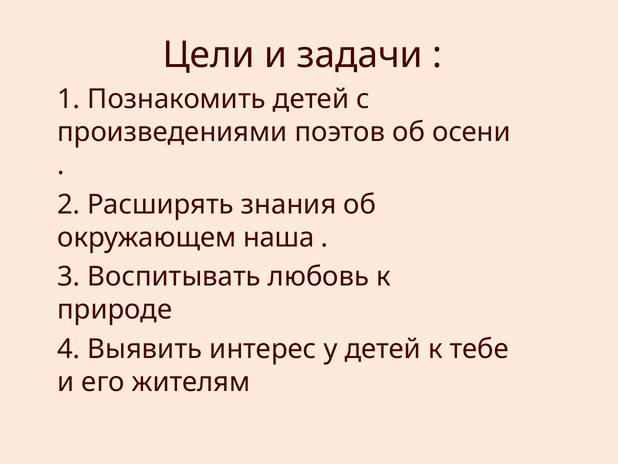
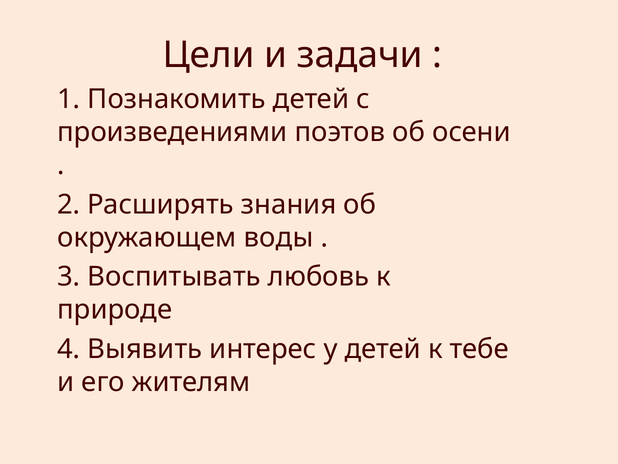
наша: наша -> воды
